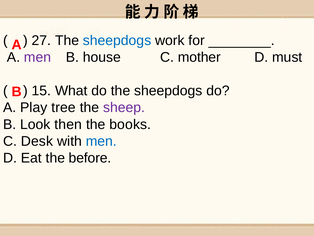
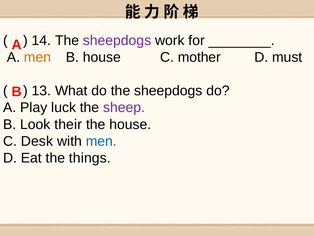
27: 27 -> 14
sheepdogs at (117, 40) colour: blue -> purple
men at (38, 57) colour: purple -> orange
15: 15 -> 13
tree: tree -> luck
then: then -> their
the books: books -> house
before: before -> things
